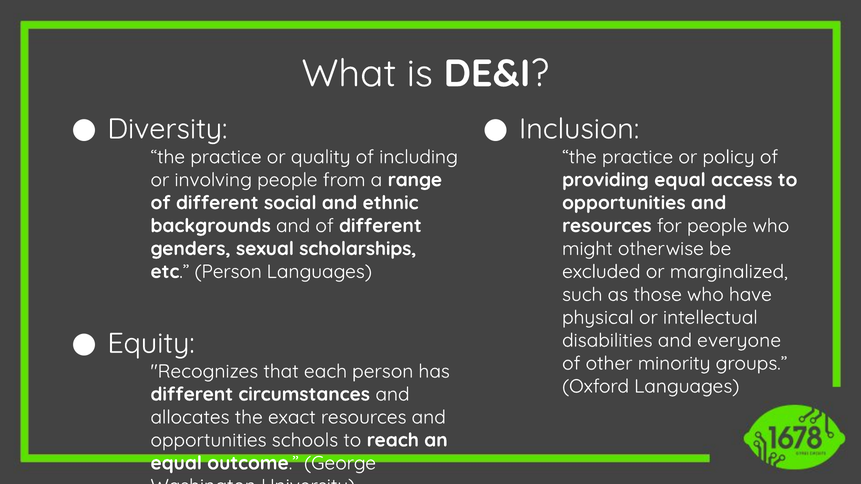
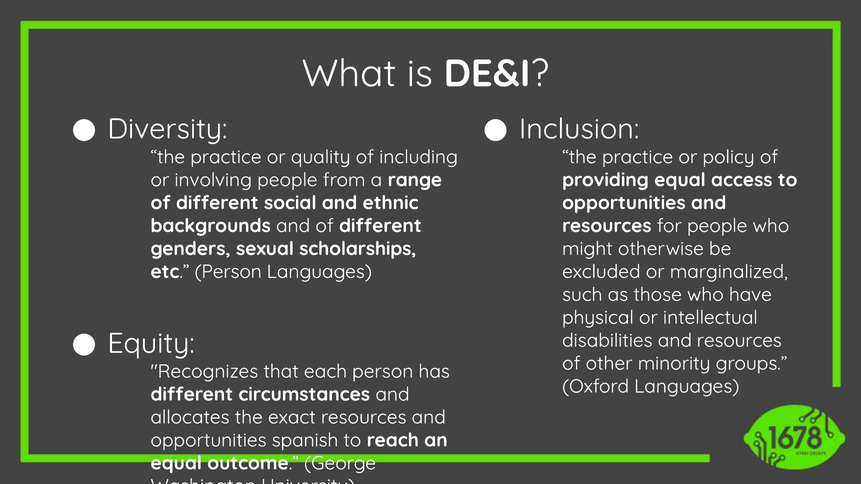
disabilities and everyone: everyone -> resources
schools: schools -> spanish
